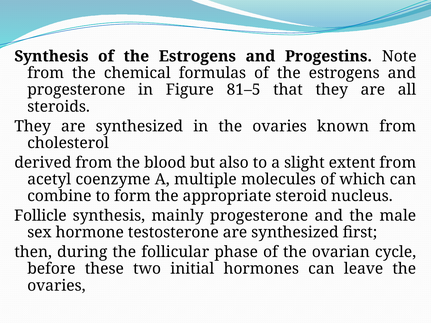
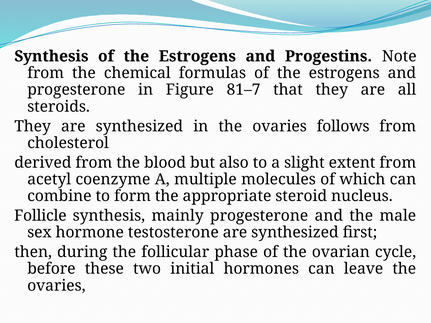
81–5: 81–5 -> 81–7
known: known -> follows
